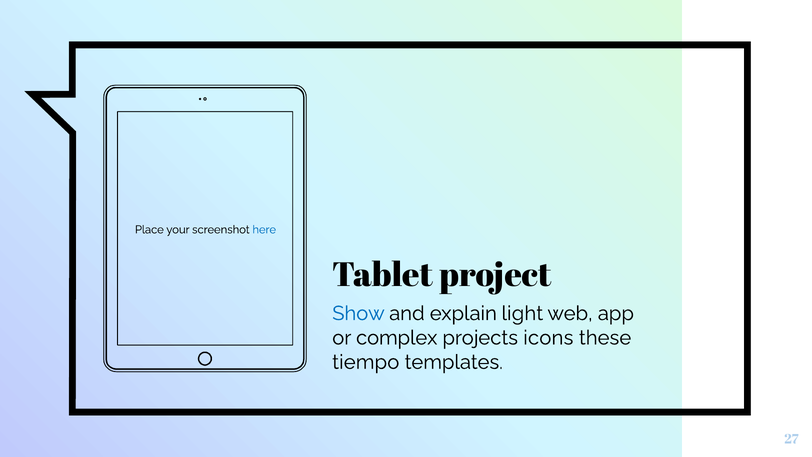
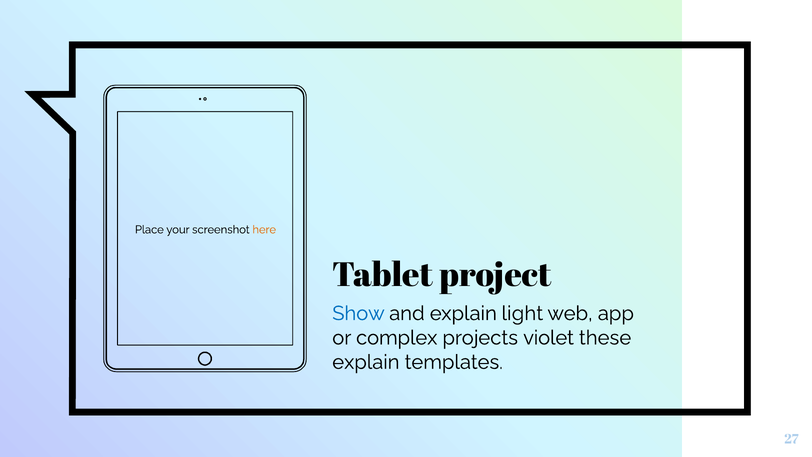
here colour: blue -> orange
icons: icons -> violet
tiempo at (366, 362): tiempo -> explain
